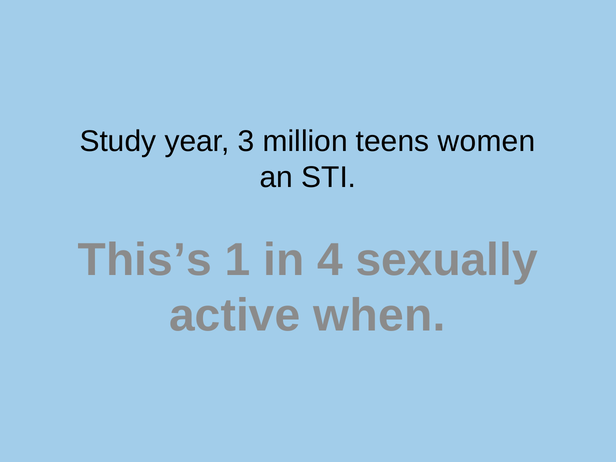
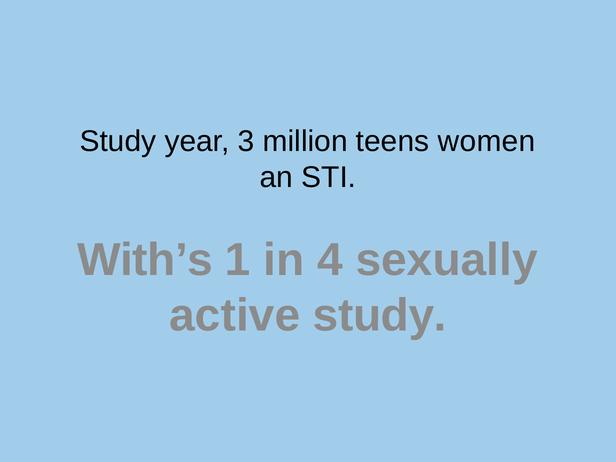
This’s: This’s -> With’s
active when: when -> study
